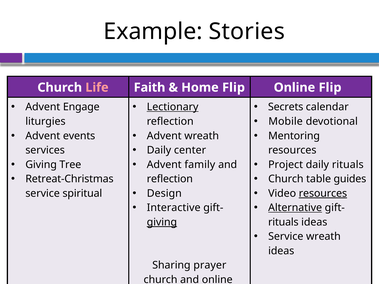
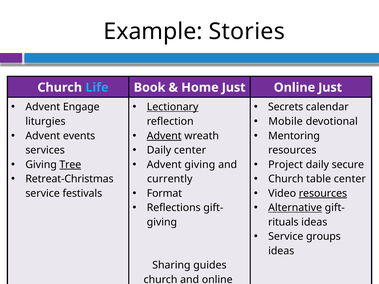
Life colour: pink -> light blue
Faith: Faith -> Book
Home Flip: Flip -> Just
Online Flip: Flip -> Just
Advent at (164, 136) underline: none -> present
Tree underline: none -> present
Advent family: family -> giving
daily rituals: rituals -> secure
table guides: guides -> center
reflection at (170, 179): reflection -> currently
Design: Design -> Format
spiritual: spiritual -> festivals
Interactive: Interactive -> Reflections
giving at (162, 222) underline: present -> none
Service wreath: wreath -> groups
prayer: prayer -> guides
